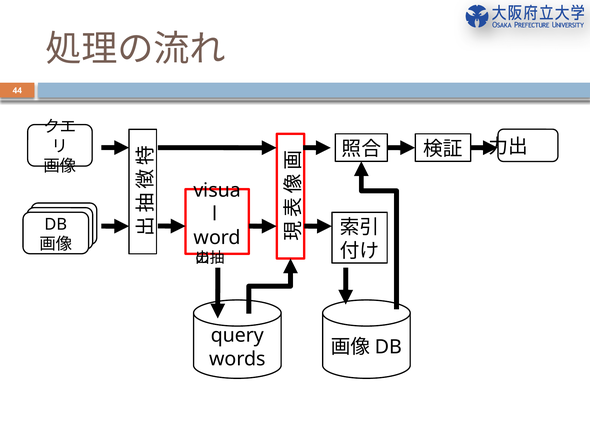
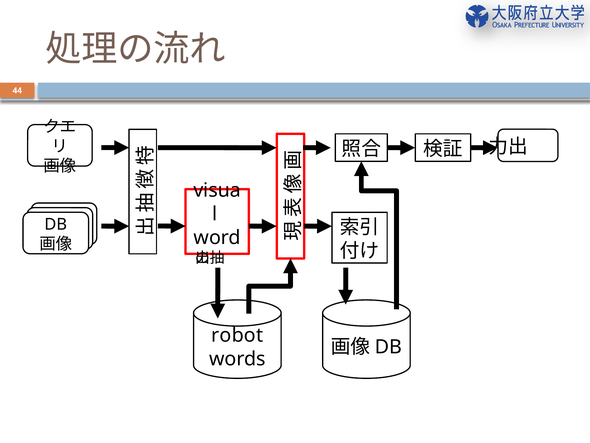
query: query -> robot
